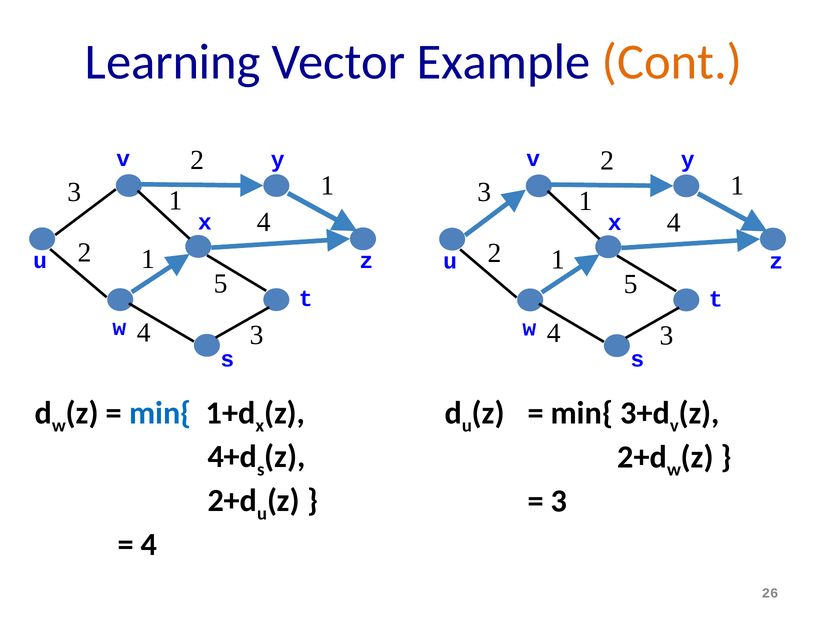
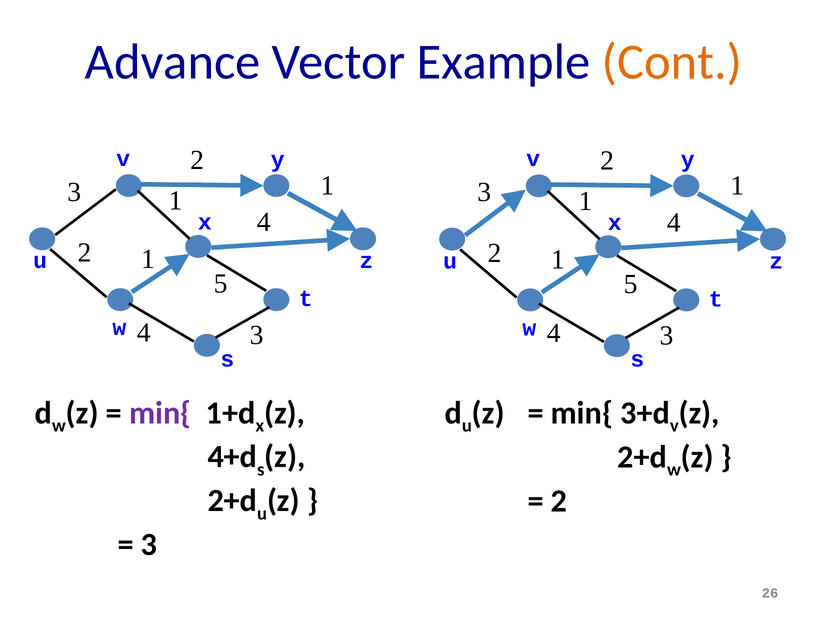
Learning: Learning -> Advance
min{ at (160, 413) colour: blue -> purple
3 at (559, 501): 3 -> 2
4 at (149, 545): 4 -> 3
